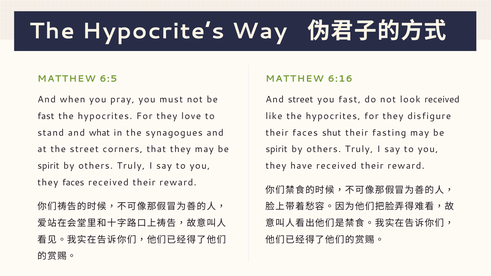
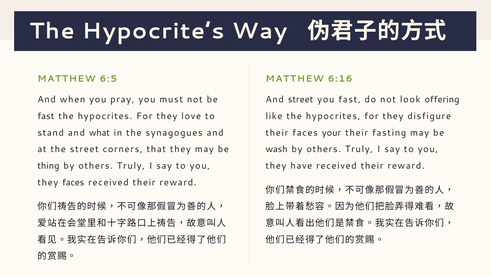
look received: received -> offering
shut: shut -> your
spirit at (276, 149): spirit -> wash
spirit at (48, 166): spirit -> thing
